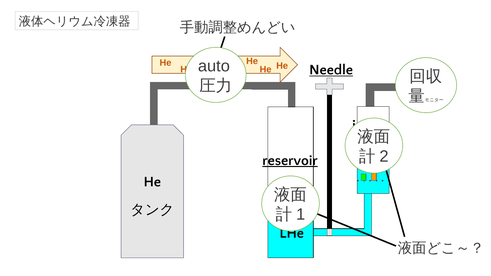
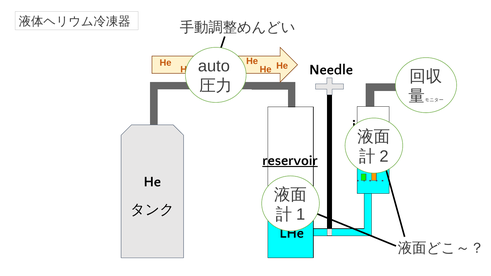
Needle underline: present -> none
